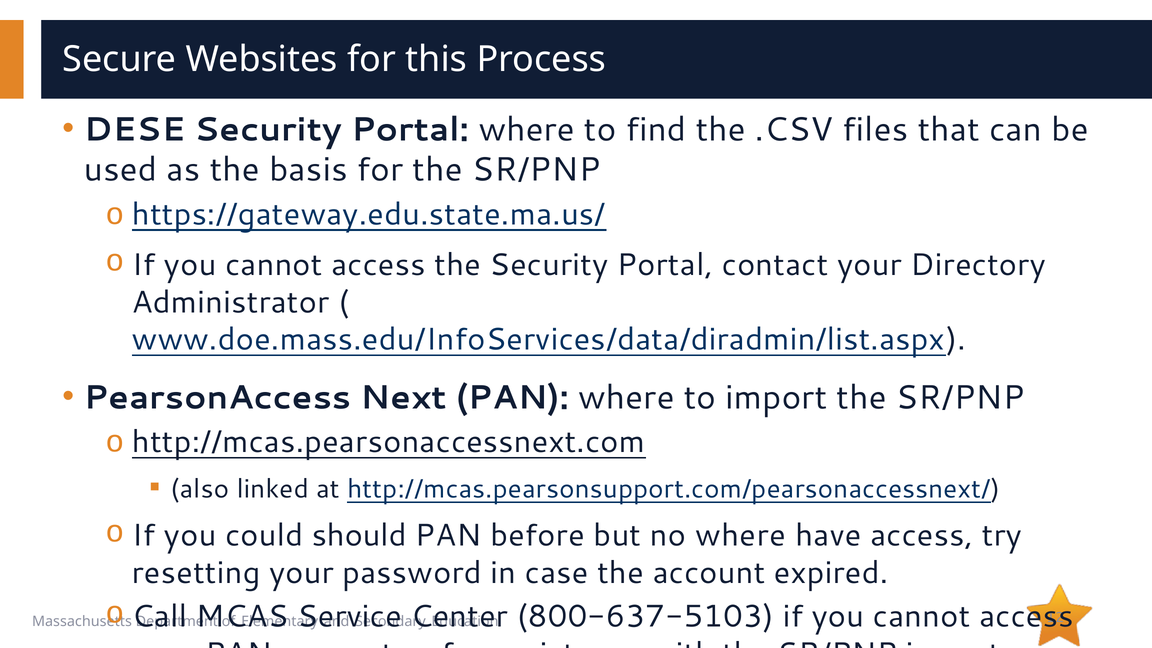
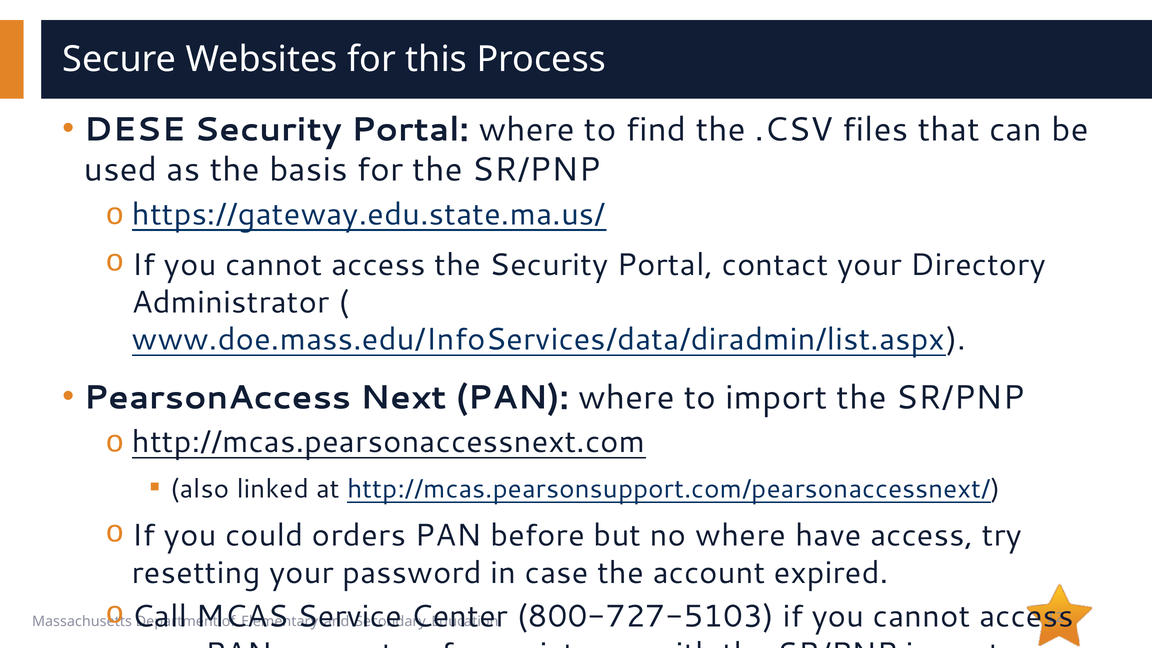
should: should -> orders
800-637-5103: 800-637-5103 -> 800-727-5103
